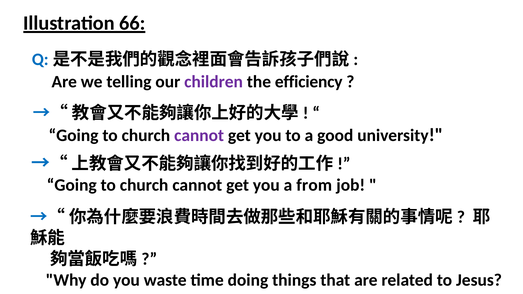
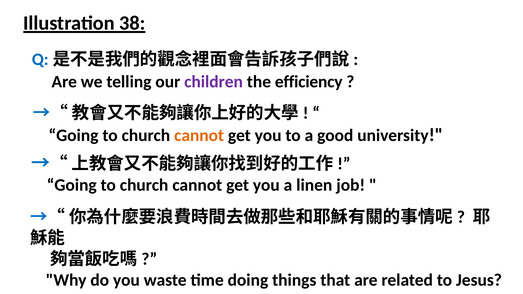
66: 66 -> 38
cannot at (199, 135) colour: purple -> orange
from: from -> linen
